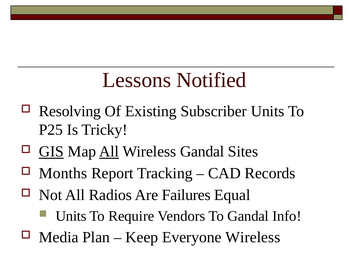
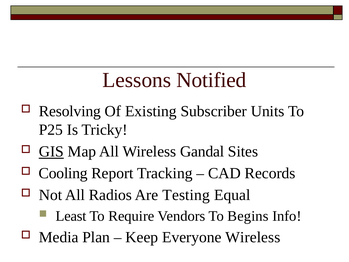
All at (109, 151) underline: present -> none
Months: Months -> Cooling
Failures: Failures -> Testing
Units at (71, 216): Units -> Least
To Gandal: Gandal -> Begins
